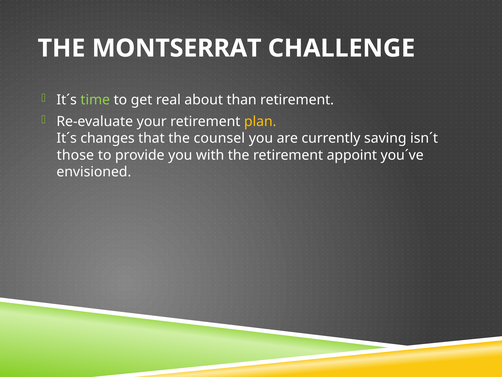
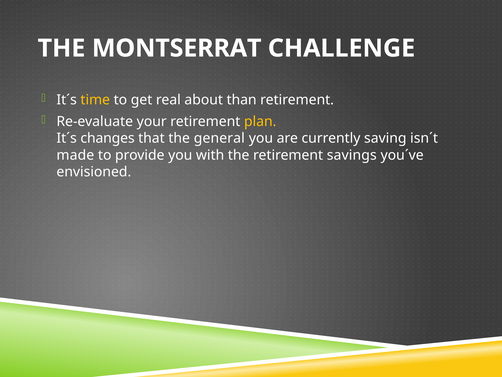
time colour: light green -> yellow
counsel: counsel -> general
those: those -> made
appoint: appoint -> savings
